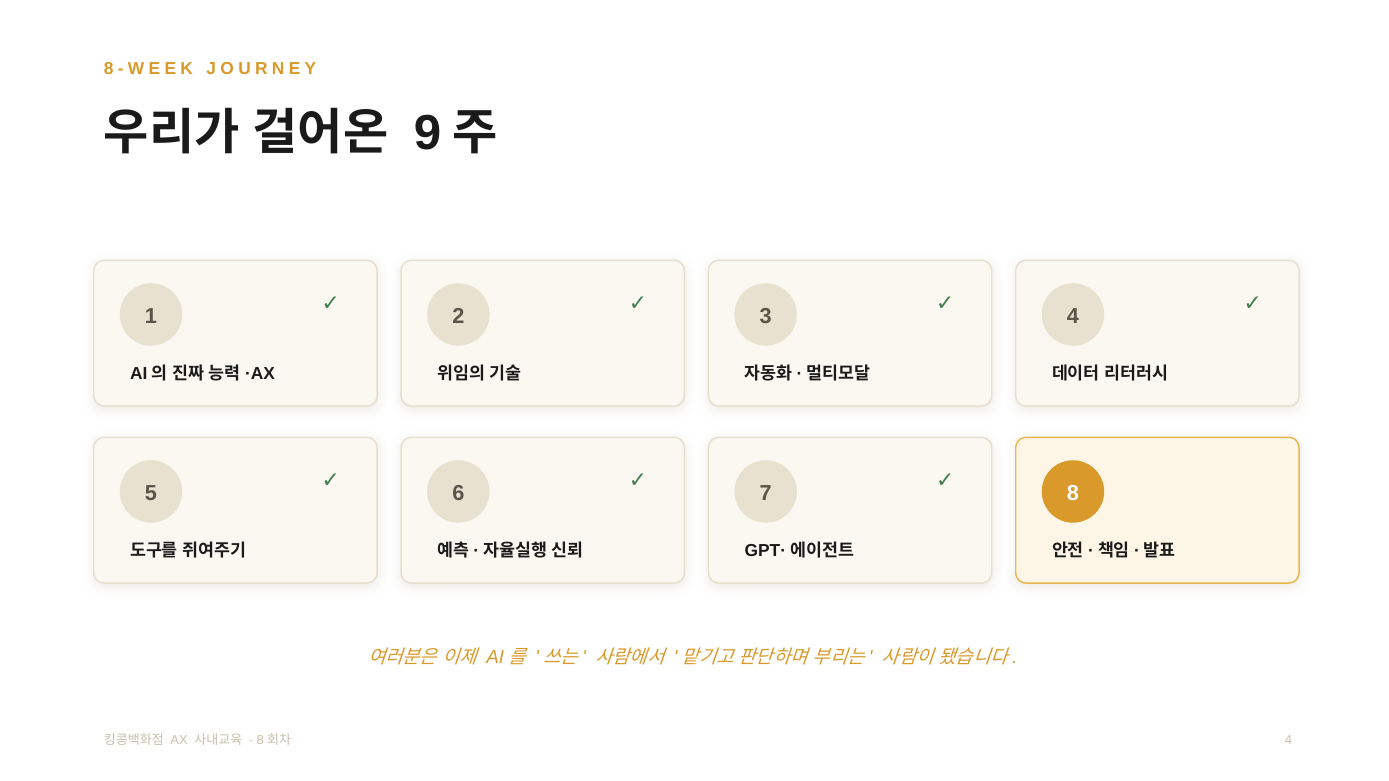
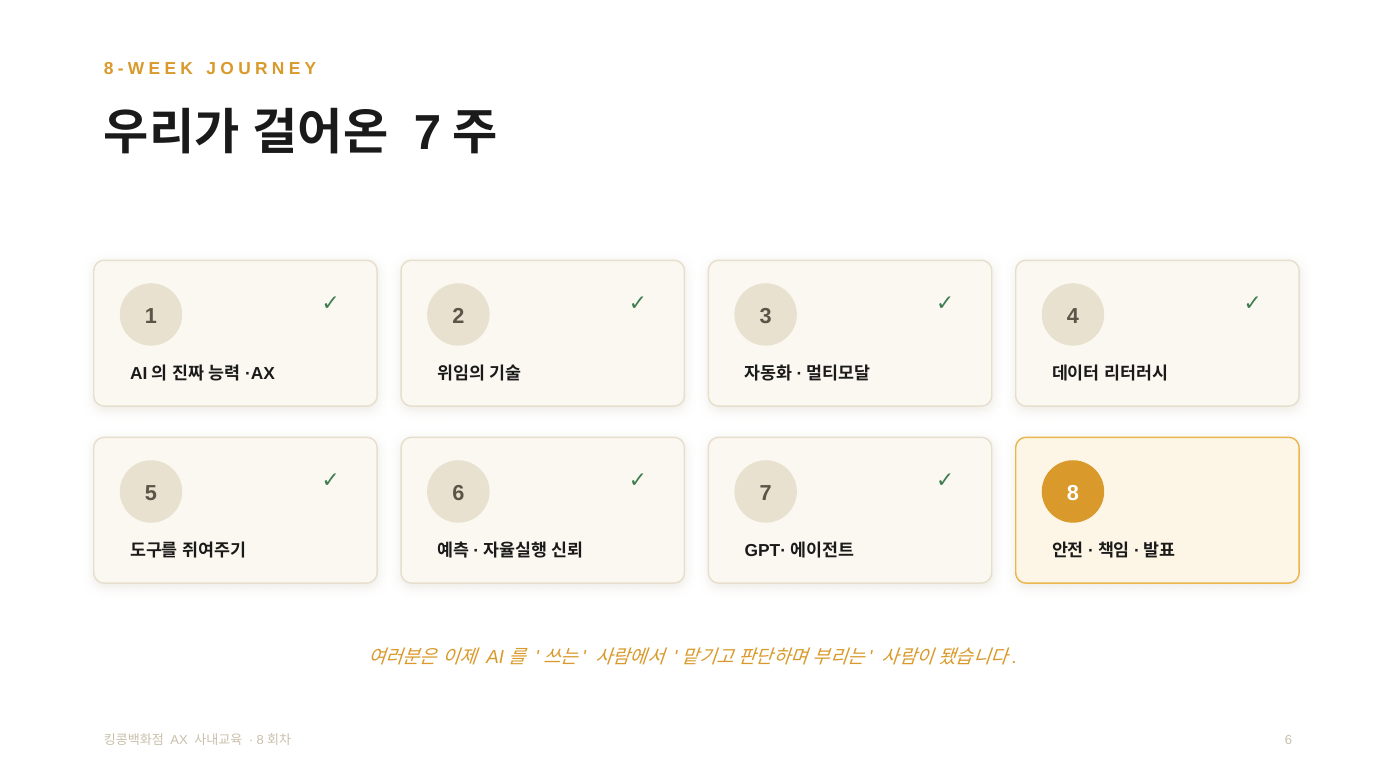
9 at (428, 133): 9 -> 7
4 at (1288, 741): 4 -> 6
